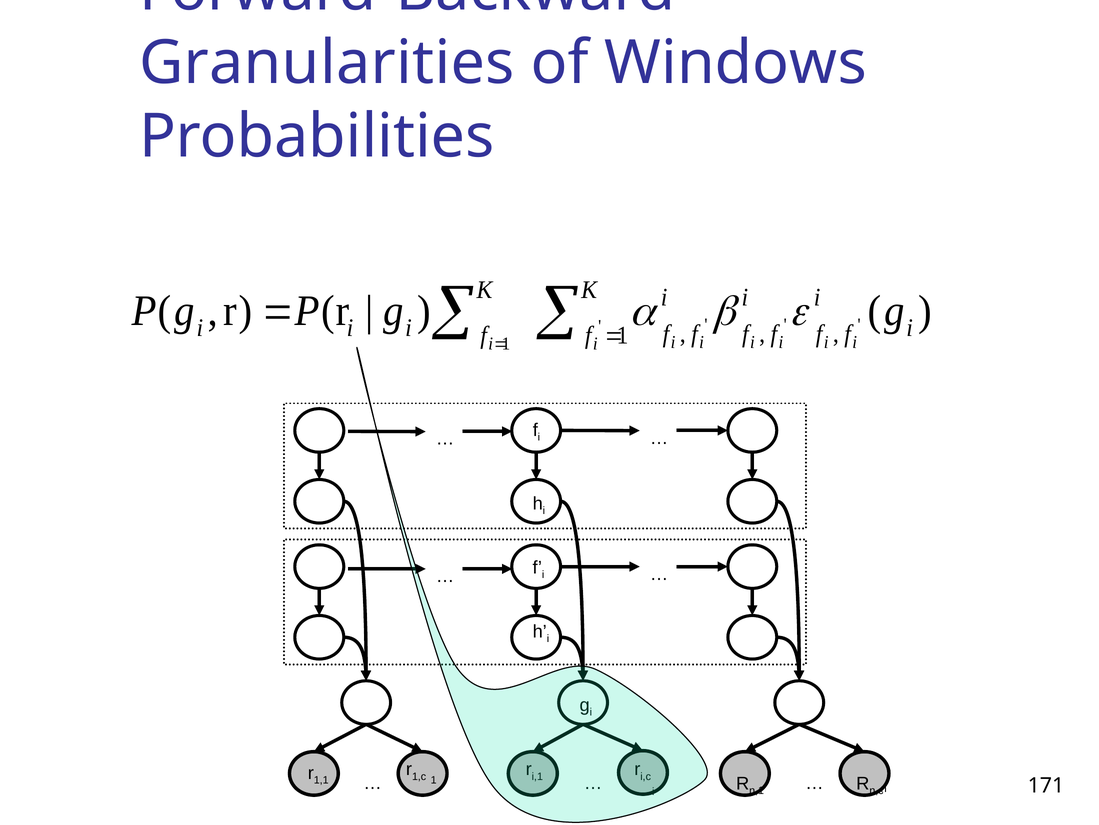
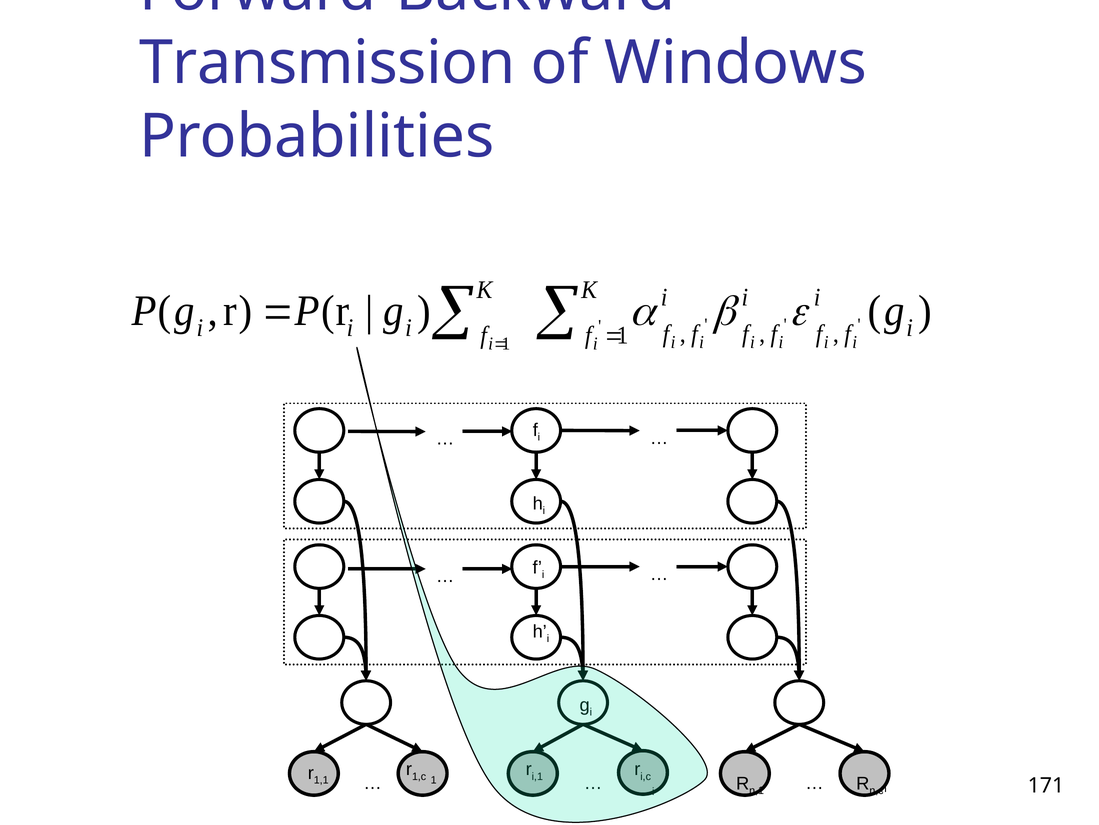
Granularities: Granularities -> Transmission
